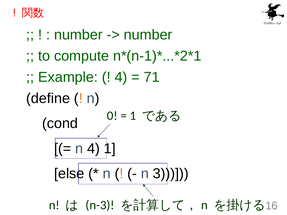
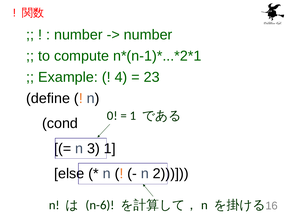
71: 71 -> 23
n 4: 4 -> 3
3: 3 -> 2
n-3: n-3 -> n-6
